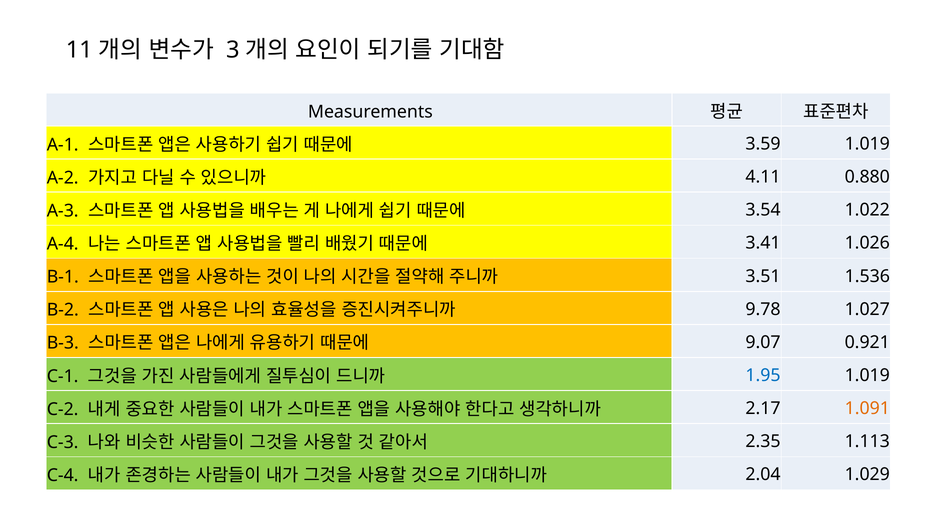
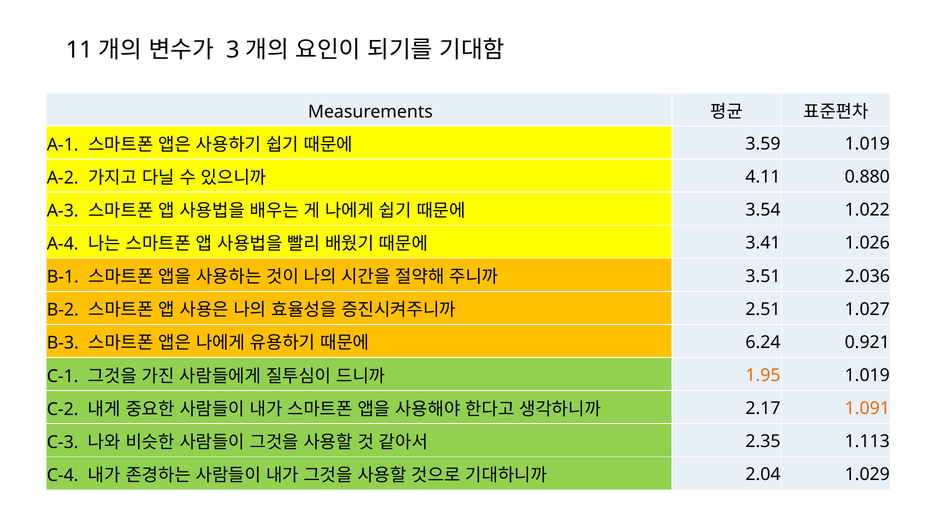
1.536: 1.536 -> 2.036
9.78: 9.78 -> 2.51
9.07: 9.07 -> 6.24
1.95 colour: blue -> orange
